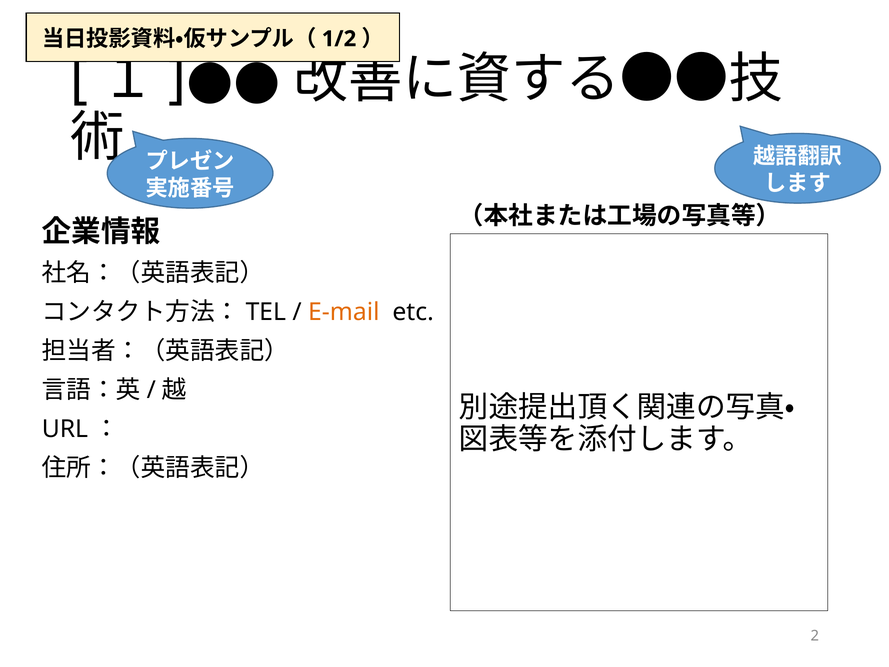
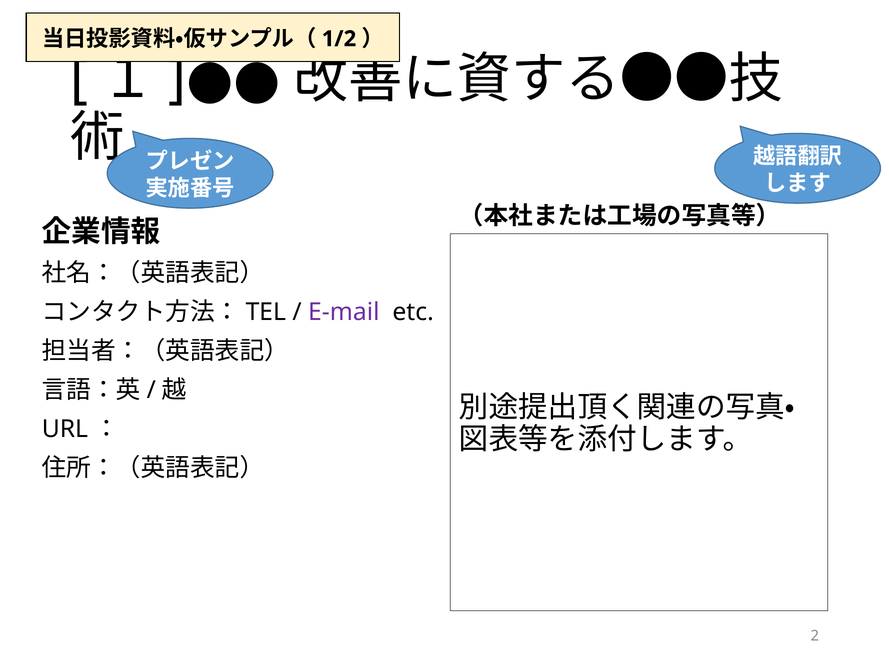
E-mail colour: orange -> purple
